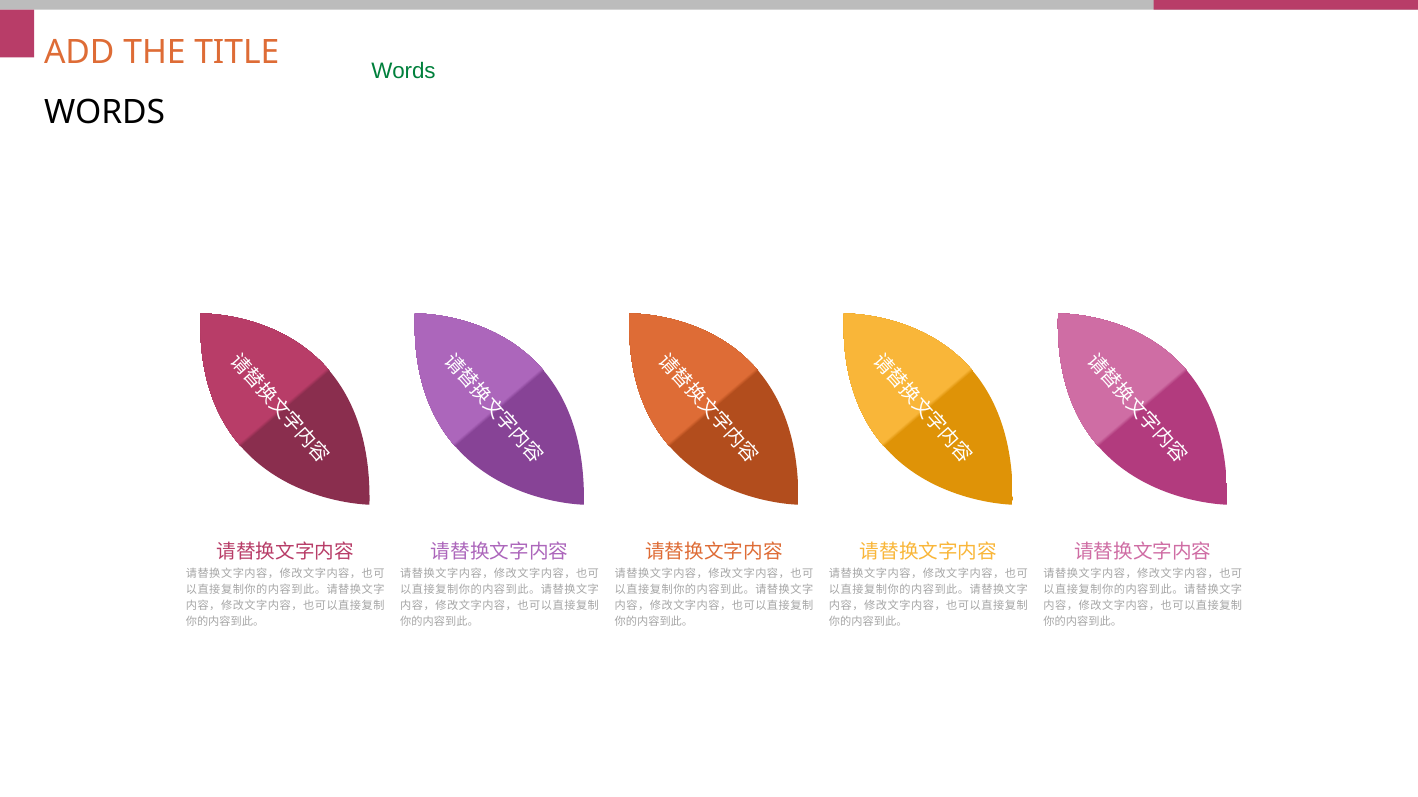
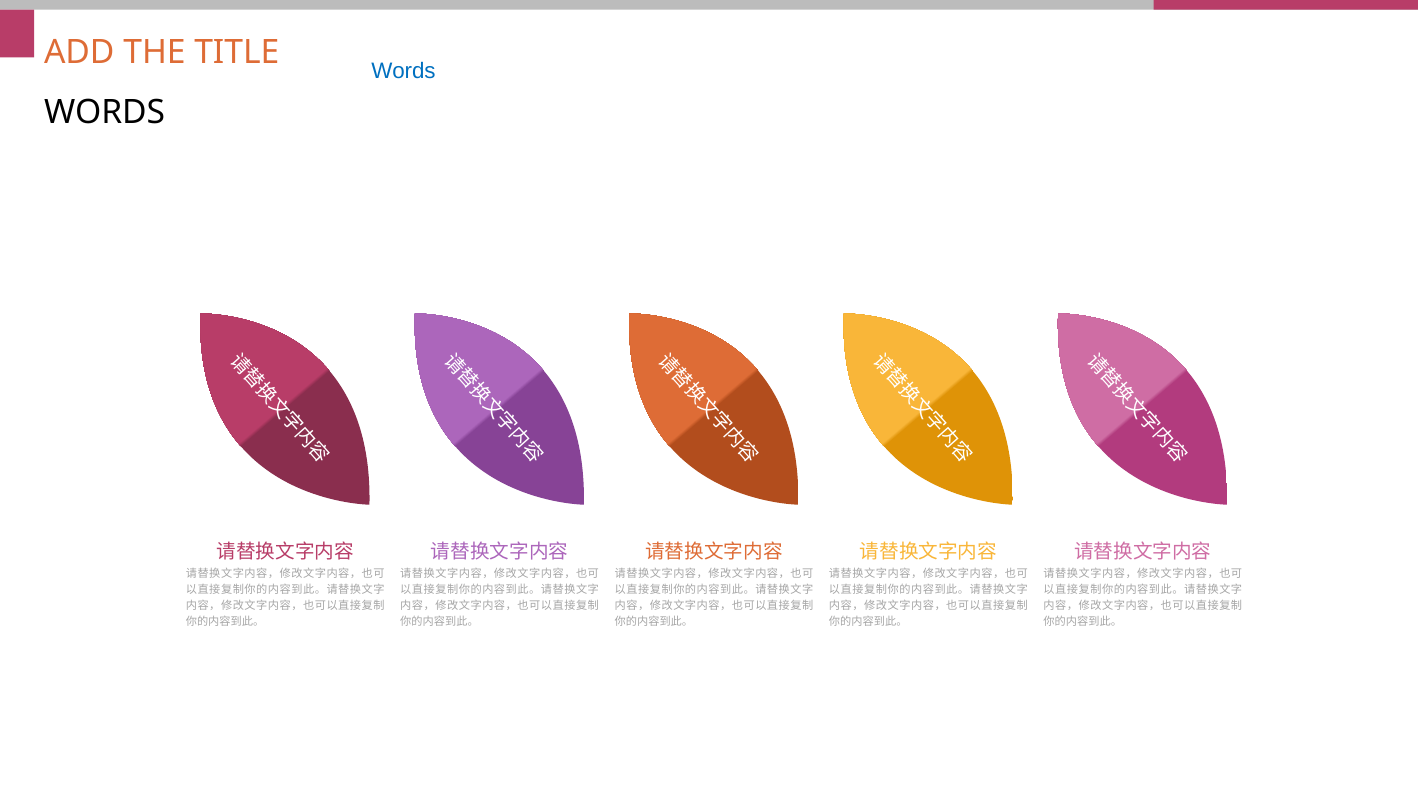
Words at (404, 71) colour: green -> blue
